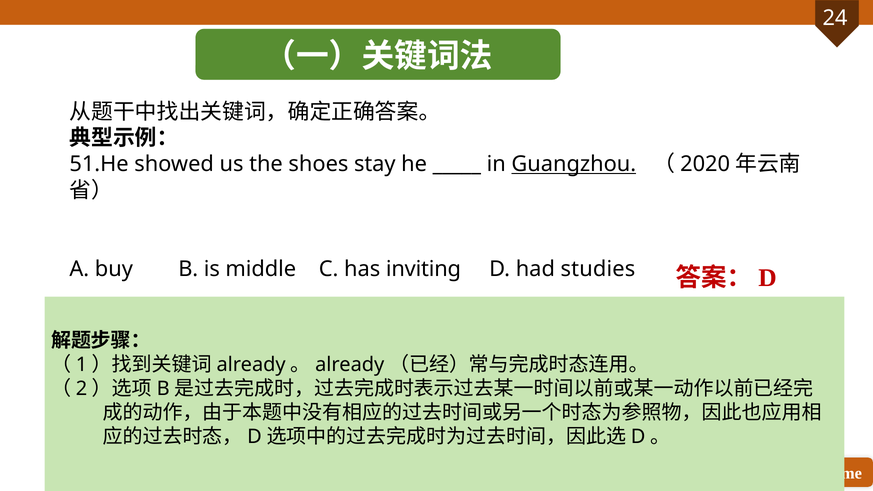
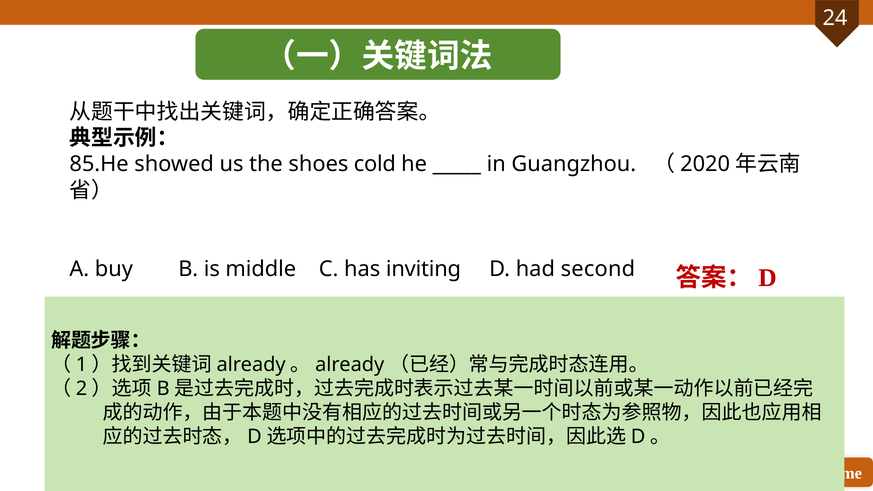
51.He: 51.He -> 85.He
stay: stay -> cold
Guangzhou underline: present -> none
studies: studies -> second
